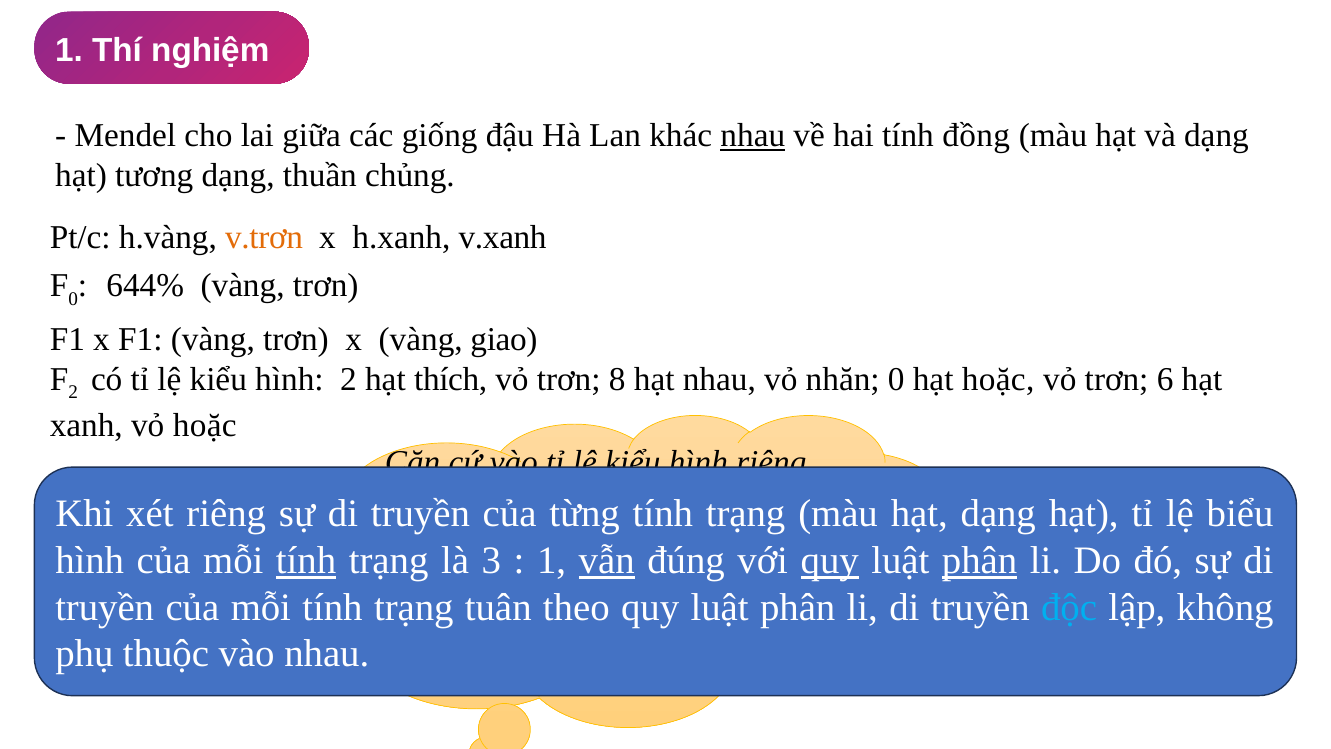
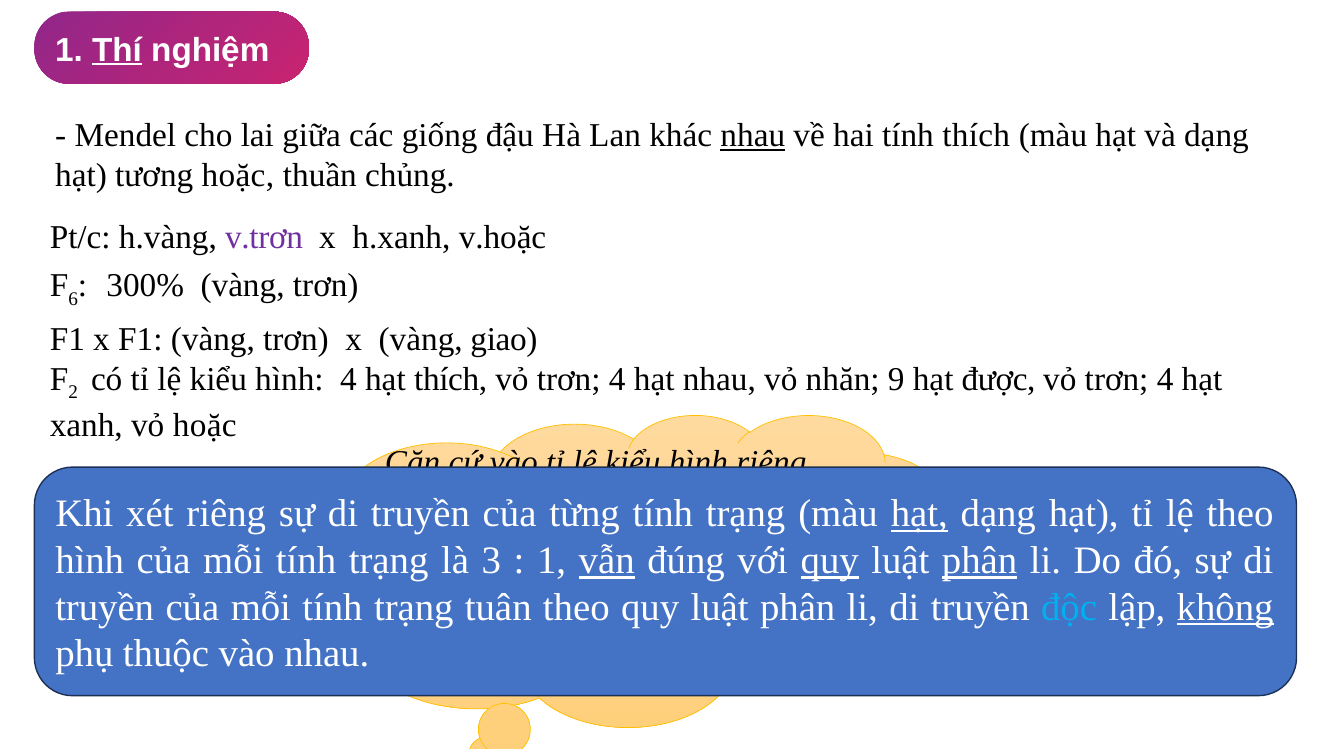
Thí underline: none -> present
tính đồng: đồng -> thích
tương dạng: dạng -> hoặc
v.trơn colour: orange -> purple
v.xanh: v.xanh -> v.hoặc
0 at (73, 299): 0 -> 6
644%: 644% -> 300%
hình 2: 2 -> 4
8 at (617, 379): 8 -> 4
nhăn 0: 0 -> 9
hạt hoặc: hoặc -> được
6 at (1165, 379): 6 -> 4
hạt at (919, 514) underline: none -> present
lệ biểu: biểu -> theo
tính at (306, 561) underline: present -> none
không at (1225, 607) underline: none -> present
